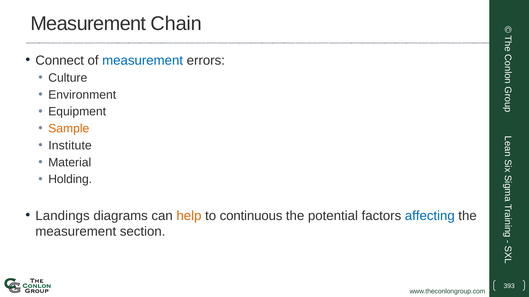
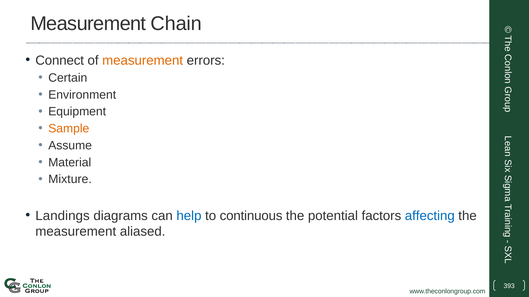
measurement at (143, 60) colour: blue -> orange
Culture: Culture -> Certain
Institute: Institute -> Assume
Holding: Holding -> Mixture
help colour: orange -> blue
section: section -> aliased
